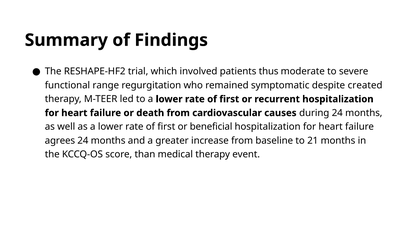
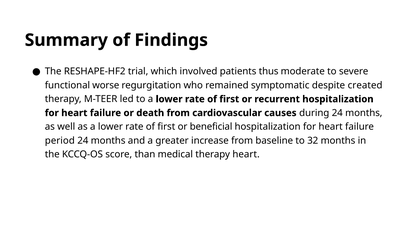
range: range -> worse
agrees: agrees -> period
21: 21 -> 32
therapy event: event -> heart
